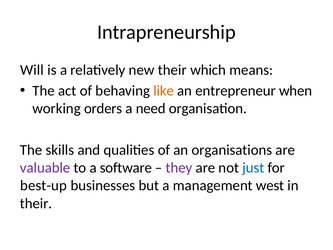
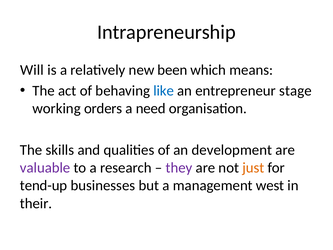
new their: their -> been
like colour: orange -> blue
when: when -> stage
organisations: organisations -> development
software: software -> research
just colour: blue -> orange
best-up: best-up -> tend-up
